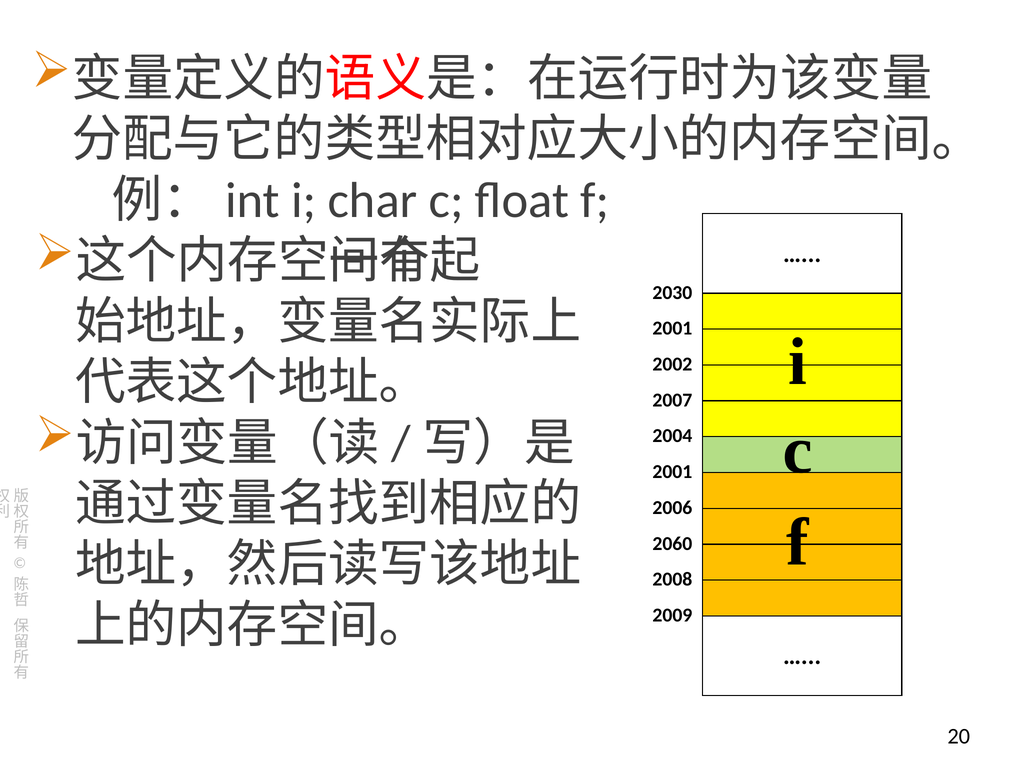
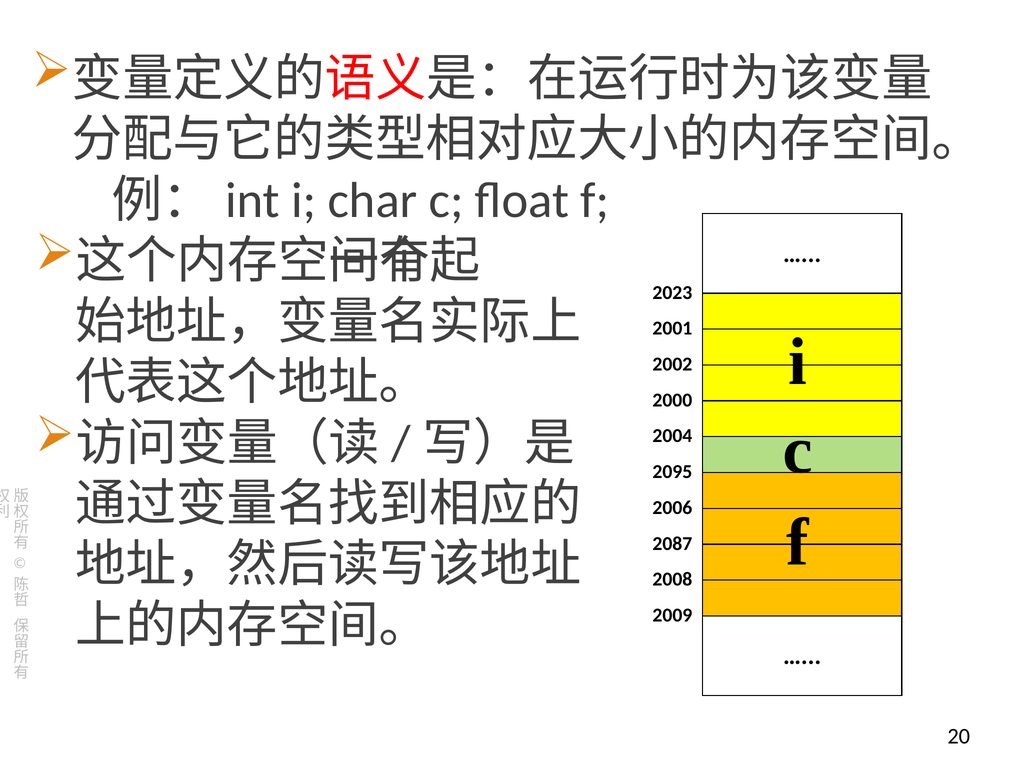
2030: 2030 -> 2023
2007: 2007 -> 2000
2001 at (672, 472): 2001 -> 2095
2060: 2060 -> 2087
